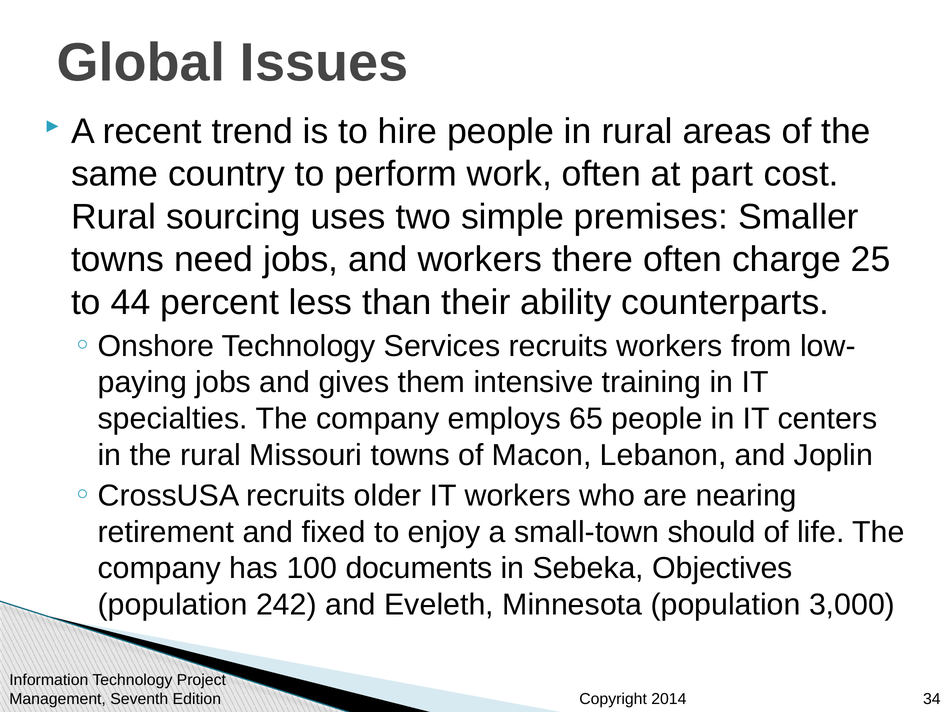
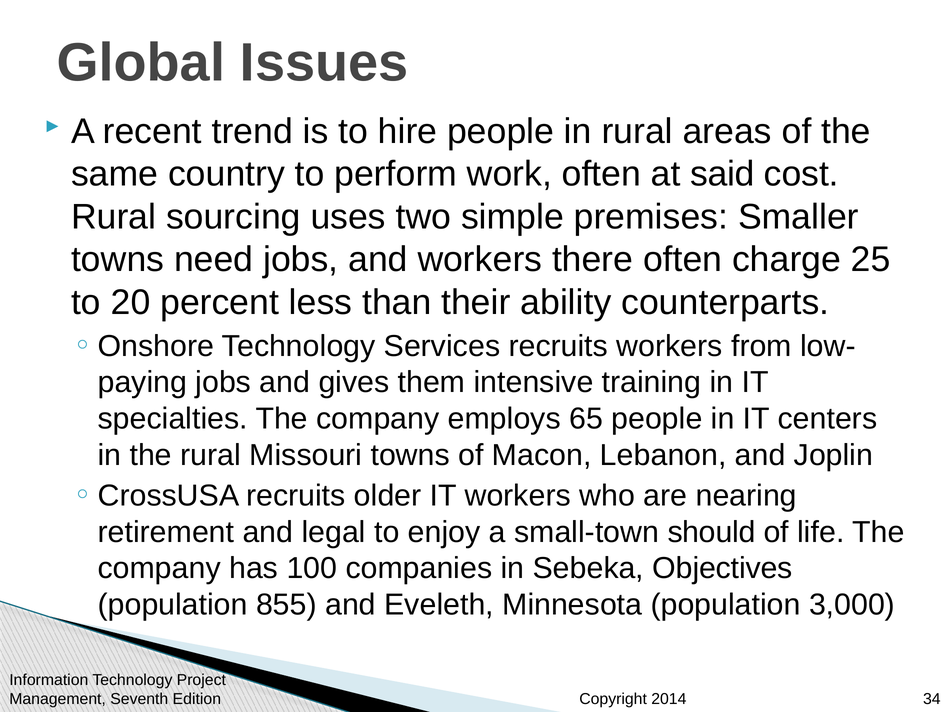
part: part -> said
44: 44 -> 20
fixed: fixed -> legal
documents: documents -> companies
242: 242 -> 855
